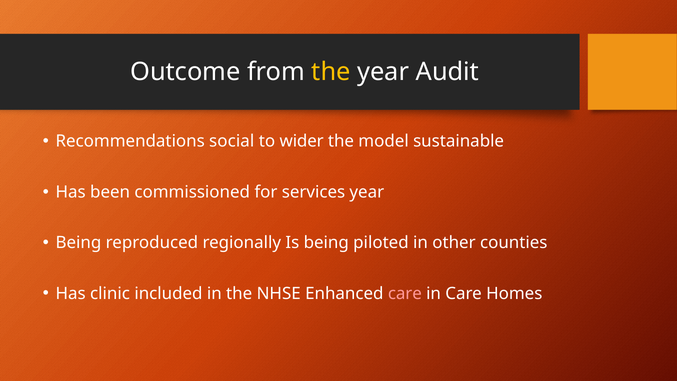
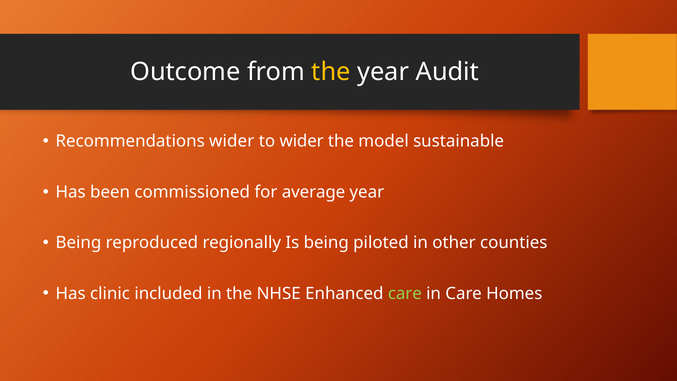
Recommendations social: social -> wider
services: services -> average
care at (405, 293) colour: pink -> light green
